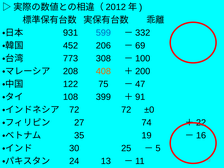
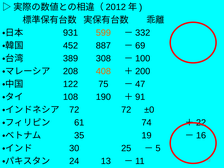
599 colour: blue -> orange
206: 206 -> 887
773: 773 -> 389
399: 399 -> 190
27: 27 -> 61
